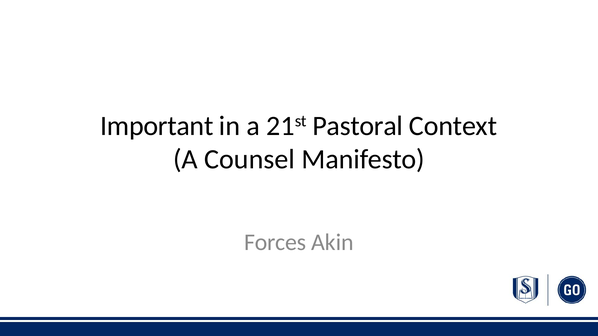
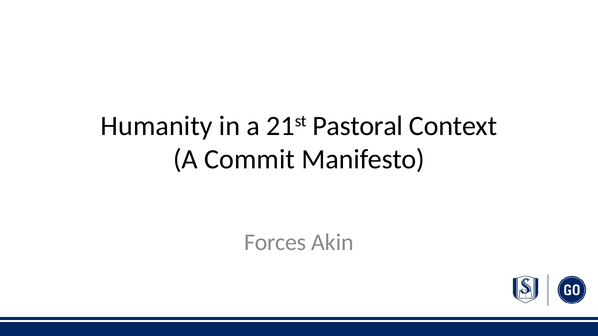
Important: Important -> Humanity
Counsel: Counsel -> Commit
